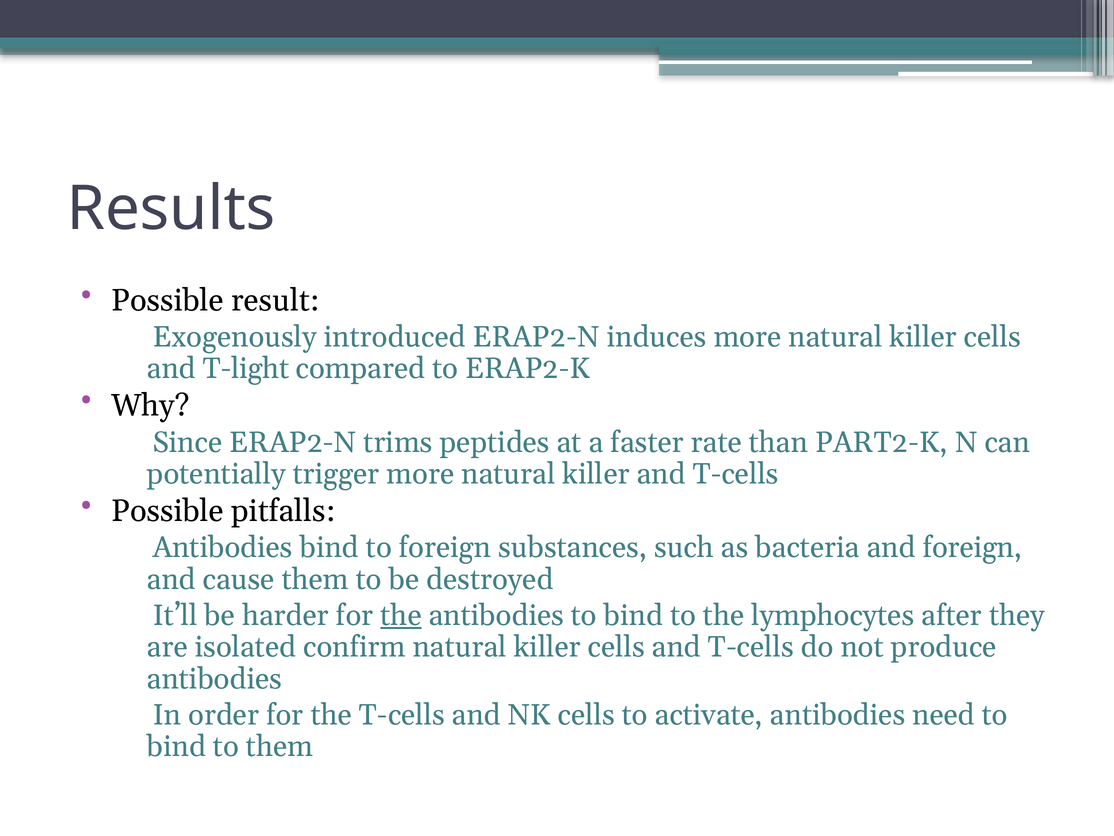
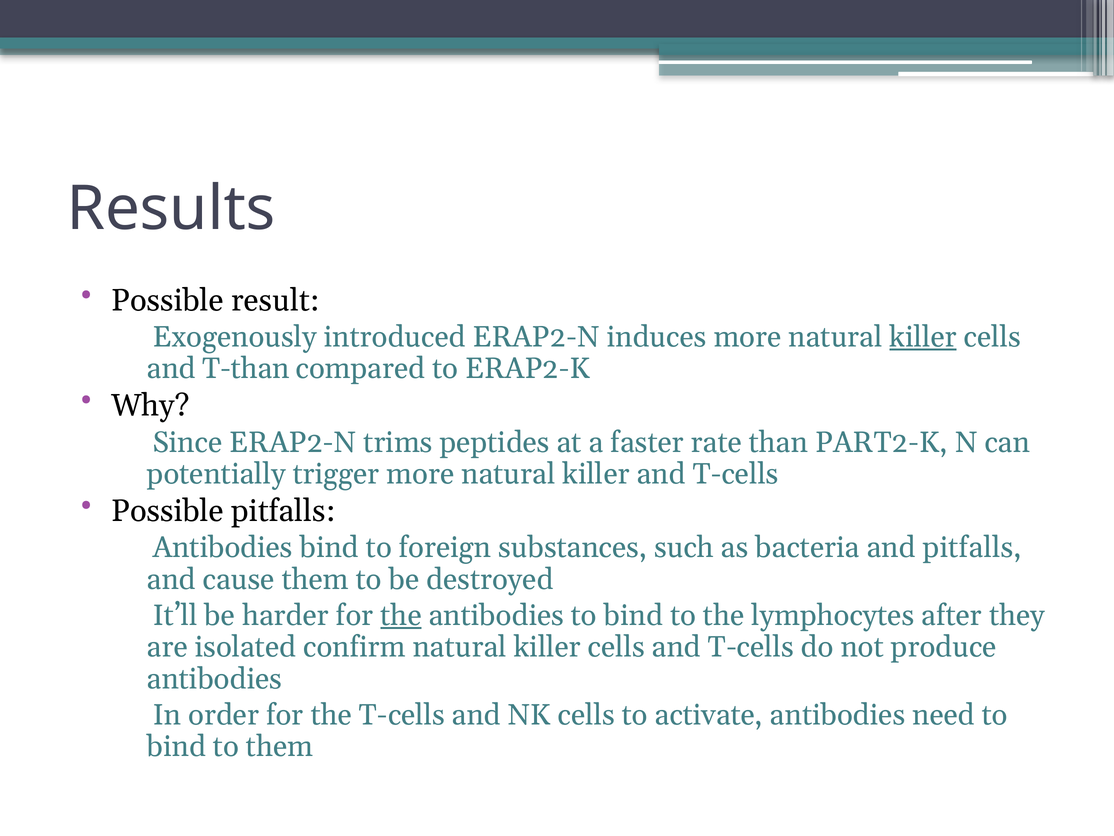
killer at (923, 337) underline: none -> present
T-light: T-light -> T-than
and foreign: foreign -> pitfalls
